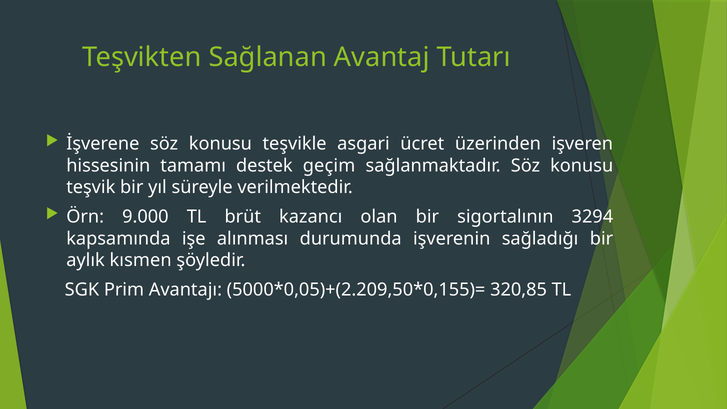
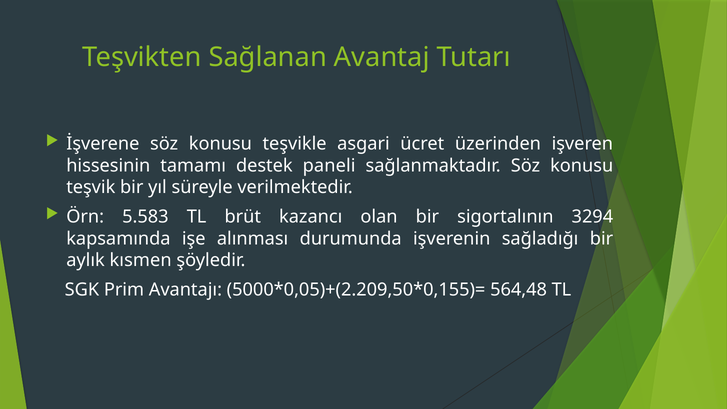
geçim: geçim -> paneli
9.000: 9.000 -> 5.583
320,85: 320,85 -> 564,48
